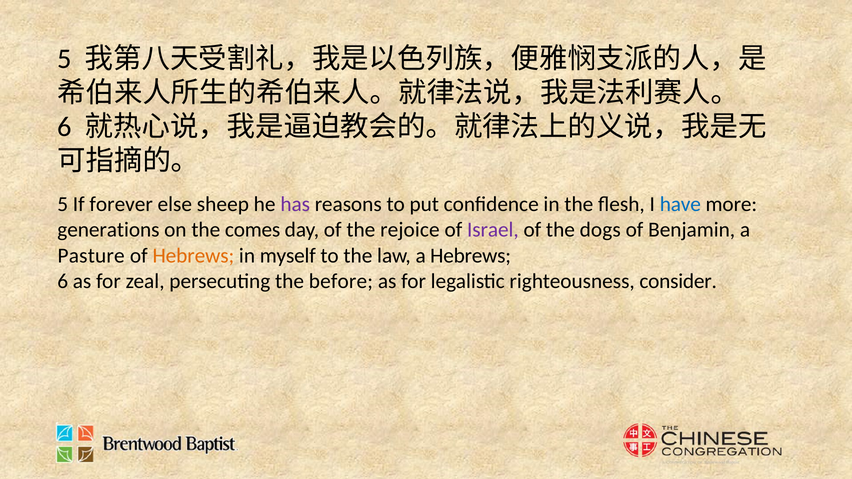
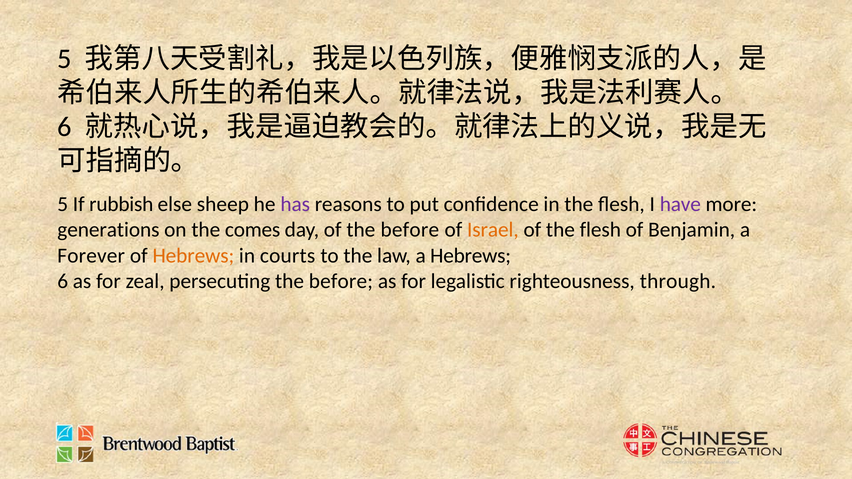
forever: forever -> rubbish
have colour: blue -> purple
of the rejoice: rejoice -> before
Israel colour: purple -> orange
of the dogs: dogs -> flesh
Pasture: Pasture -> Forever
myself: myself -> courts
consider: consider -> through
